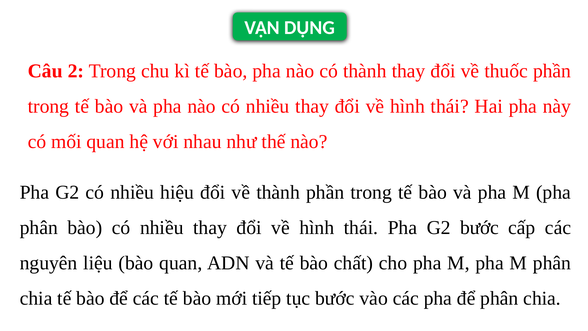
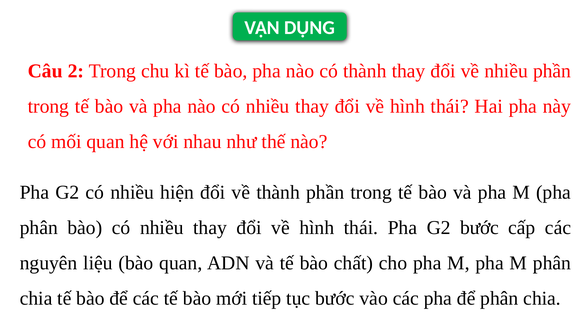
về thuốc: thuốc -> nhiều
hiệu: hiệu -> hiện
